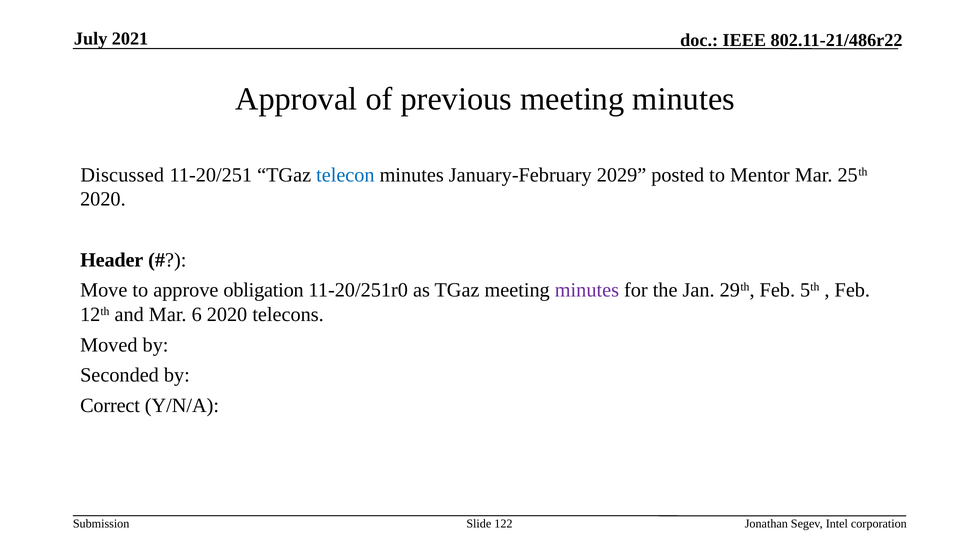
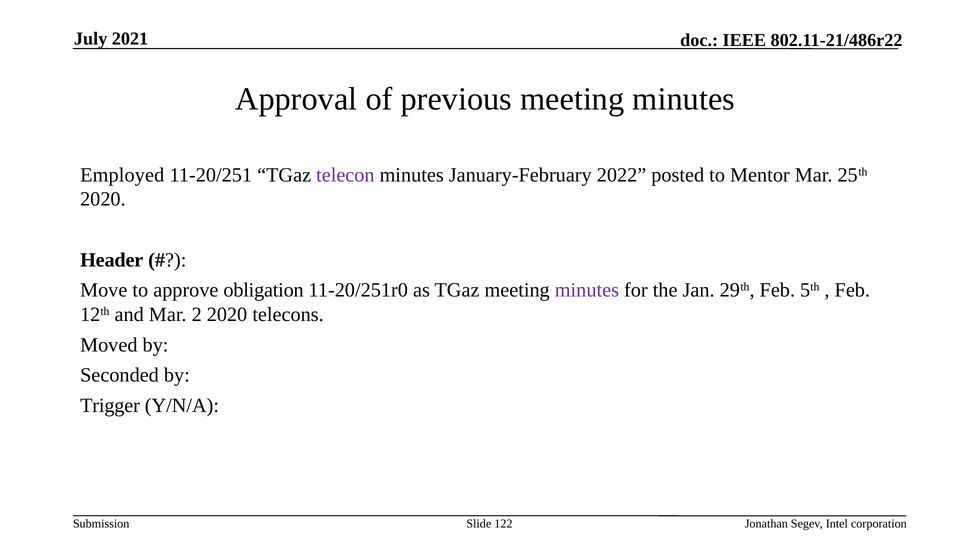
Discussed: Discussed -> Employed
telecon colour: blue -> purple
2029: 2029 -> 2022
6: 6 -> 2
Correct: Correct -> Trigger
